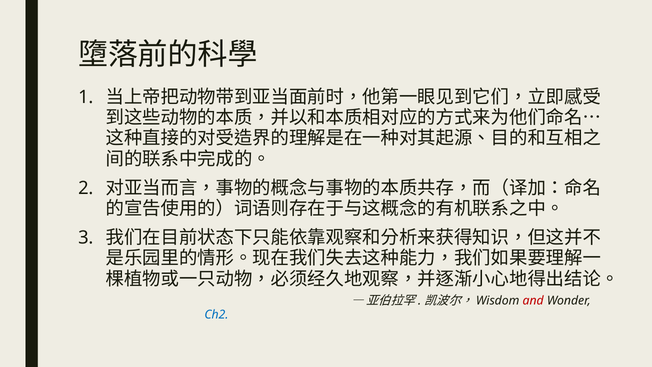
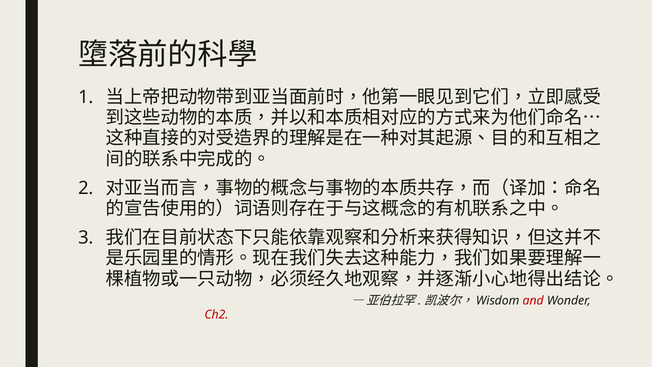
Ch2 colour: blue -> red
